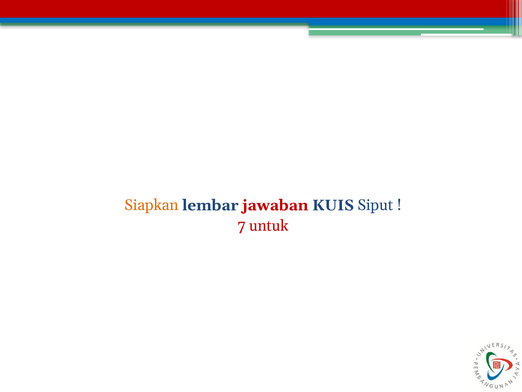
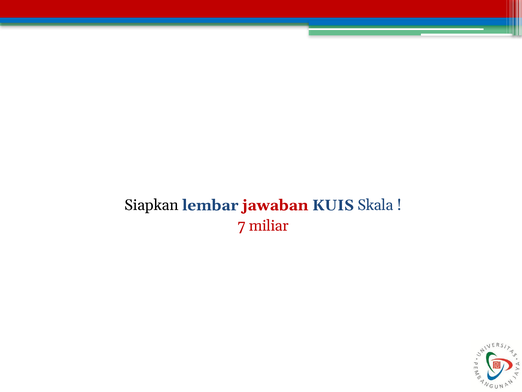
Siapkan colour: orange -> black
Siput: Siput -> Skala
untuk: untuk -> miliar
